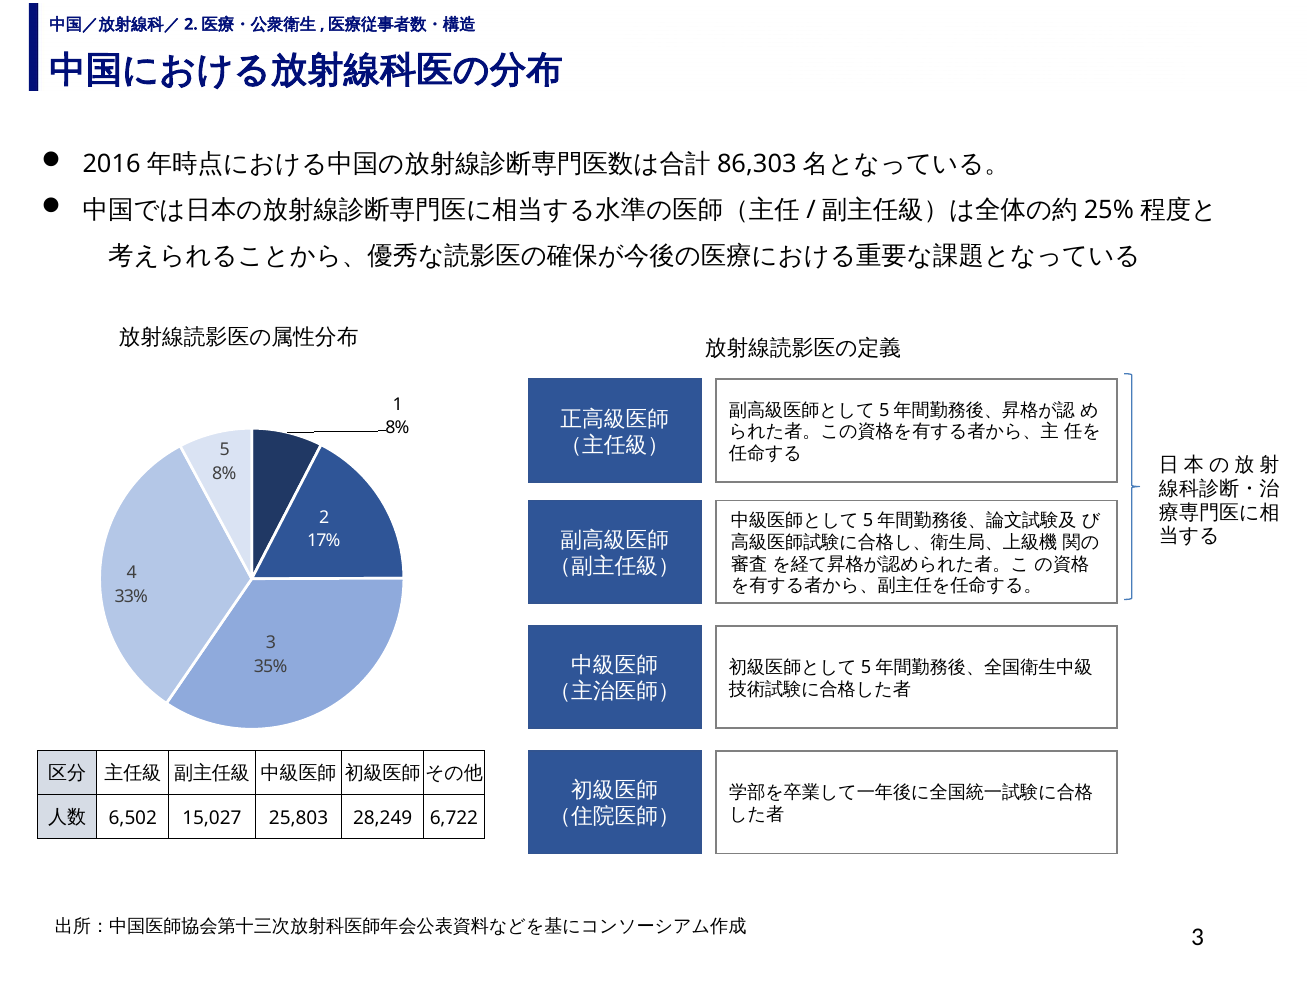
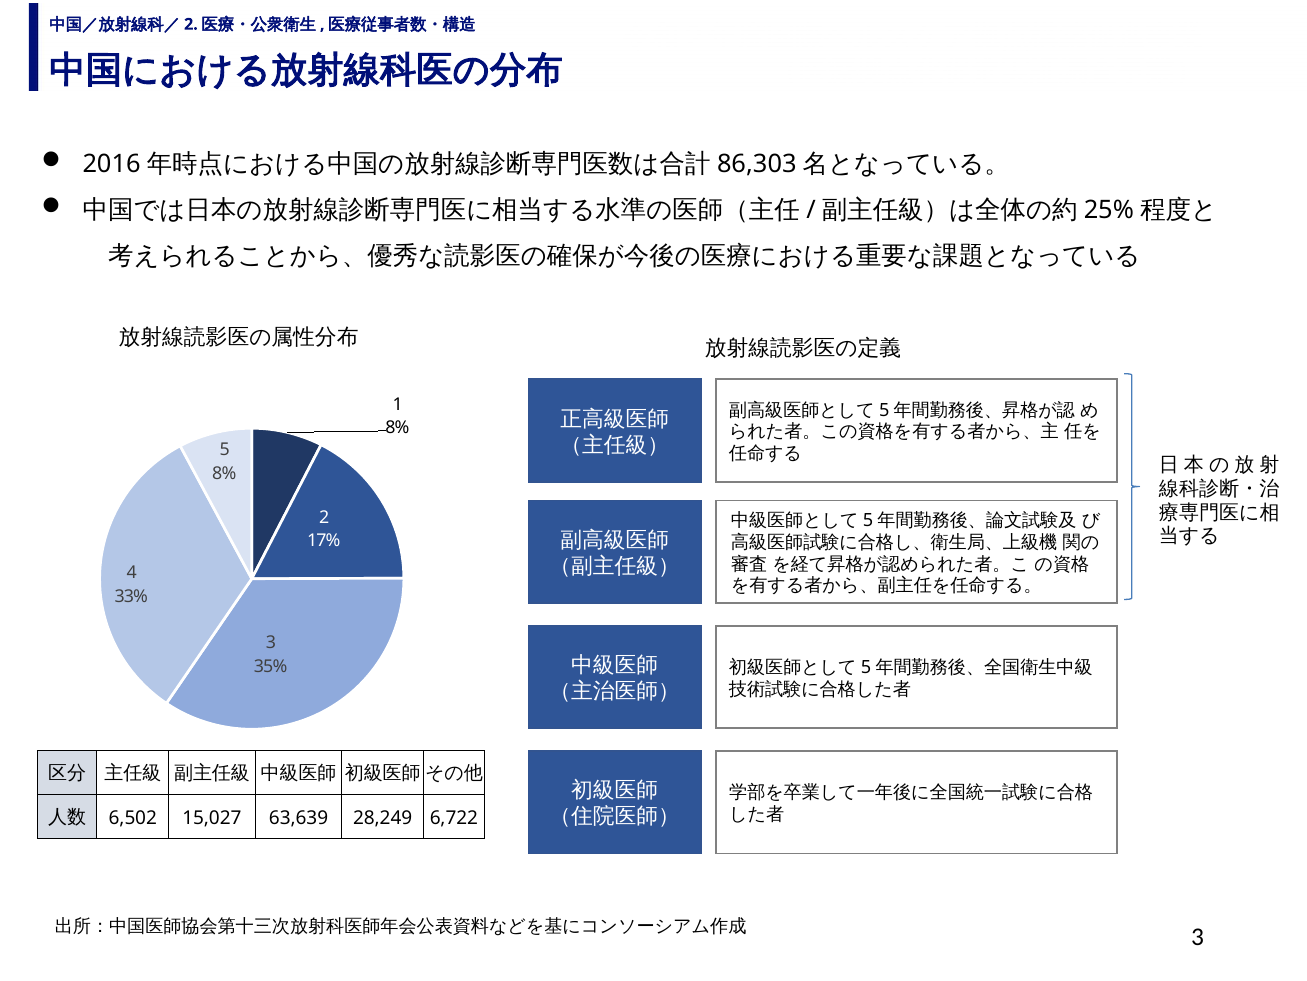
25,803: 25,803 -> 63,639
